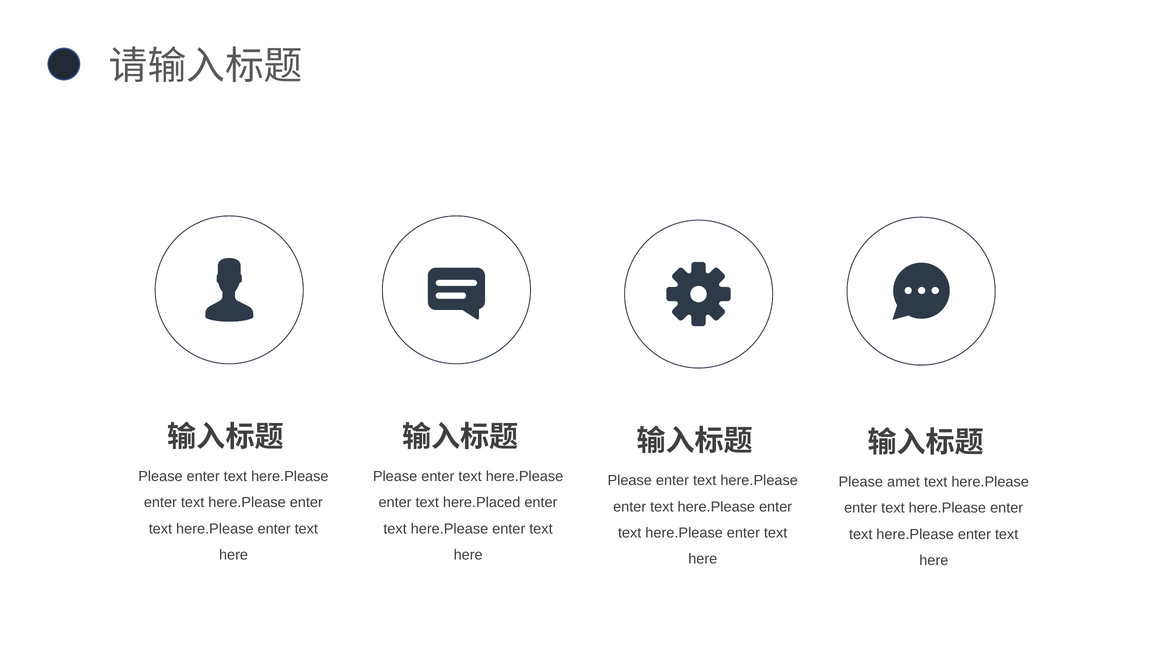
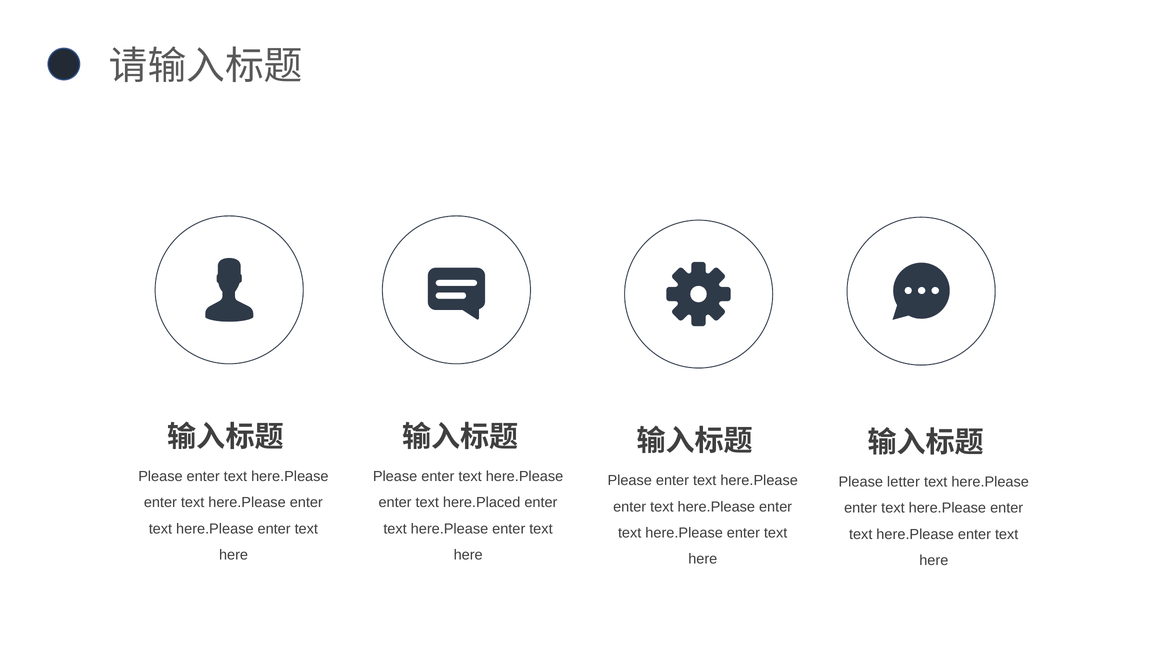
amet: amet -> letter
